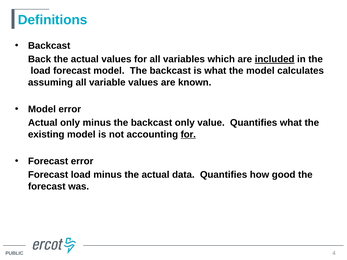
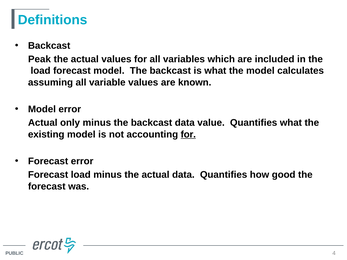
Back: Back -> Peak
included underline: present -> none
backcast only: only -> data
